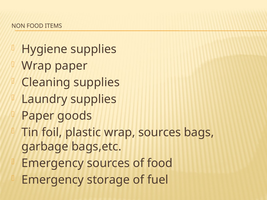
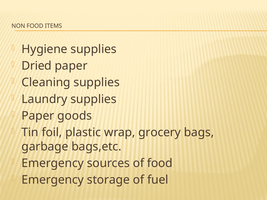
Wrap at (37, 66): Wrap -> Dried
wrap sources: sources -> grocery
